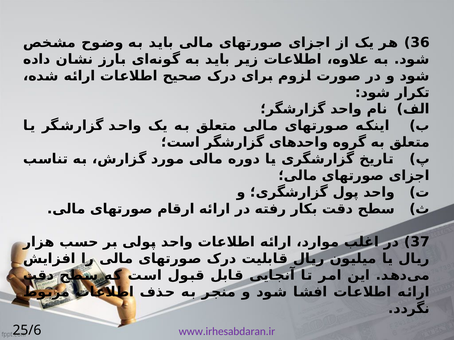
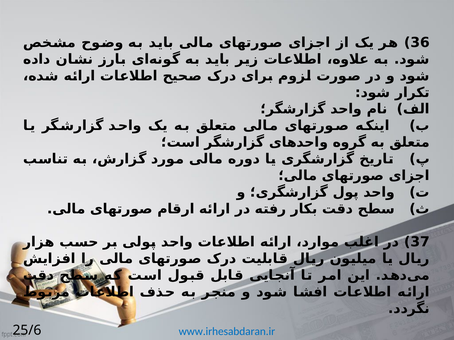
www.irhesabdaran.ir colour: purple -> blue
